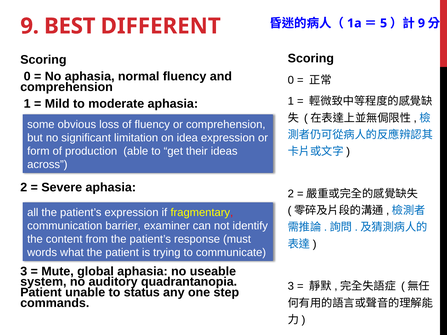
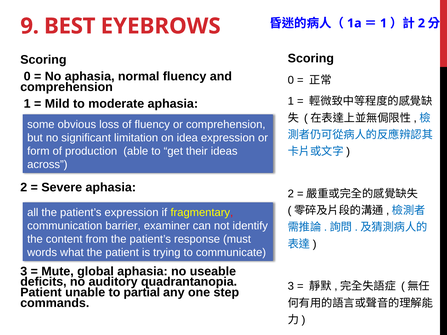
5 at (384, 23): 5 -> 1
9 at (421, 23): 9 -> 2
DIFFERENT: DIFFERENT -> EYEBROWS
system: system -> deficits
status: status -> partial
